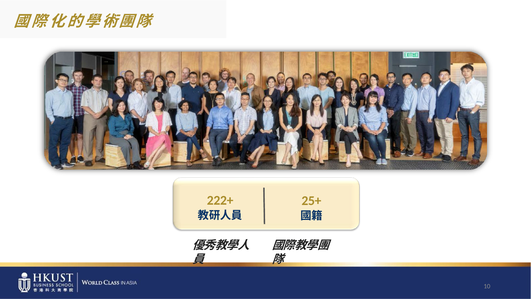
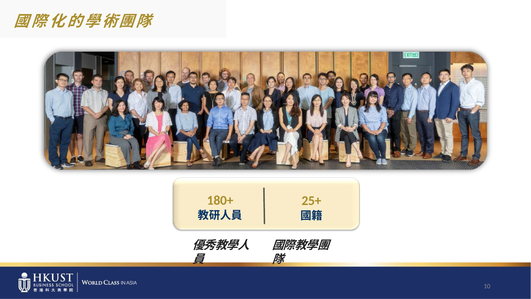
222+: 222+ -> 180+
